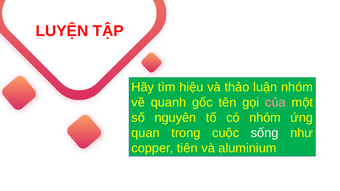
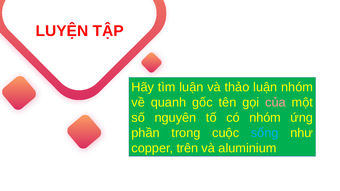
tìm hiệu: hiệu -> luận
quan: quan -> phần
sống colour: white -> light blue
tiên: tiên -> trên
